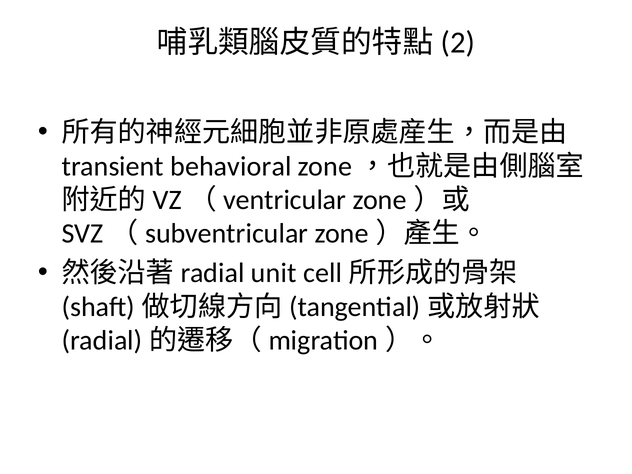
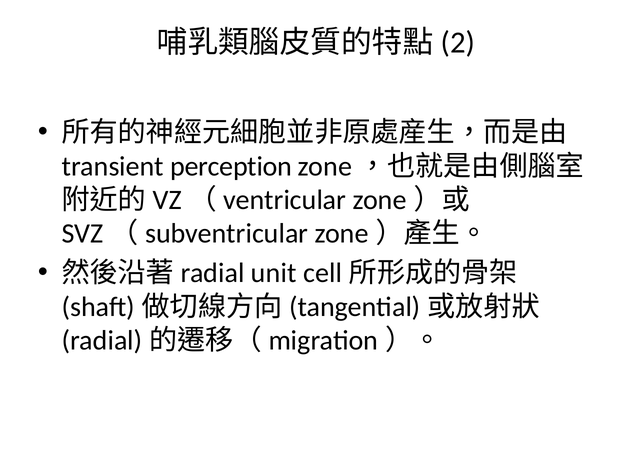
behavioral: behavioral -> perception
